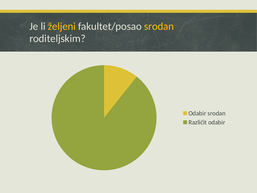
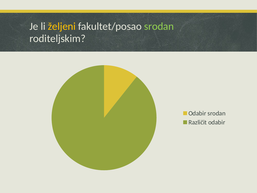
srodan at (159, 26) colour: yellow -> light green
